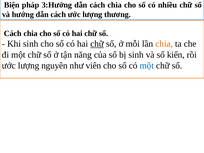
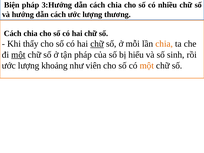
Khi sinh: sinh -> thấy
một at (18, 55) underline: none -> present
tận năng: năng -> pháp
bị sinh: sinh -> hiểu
kiến: kiến -> sinh
nguyên: nguyên -> khoảng
một at (147, 66) colour: blue -> orange
